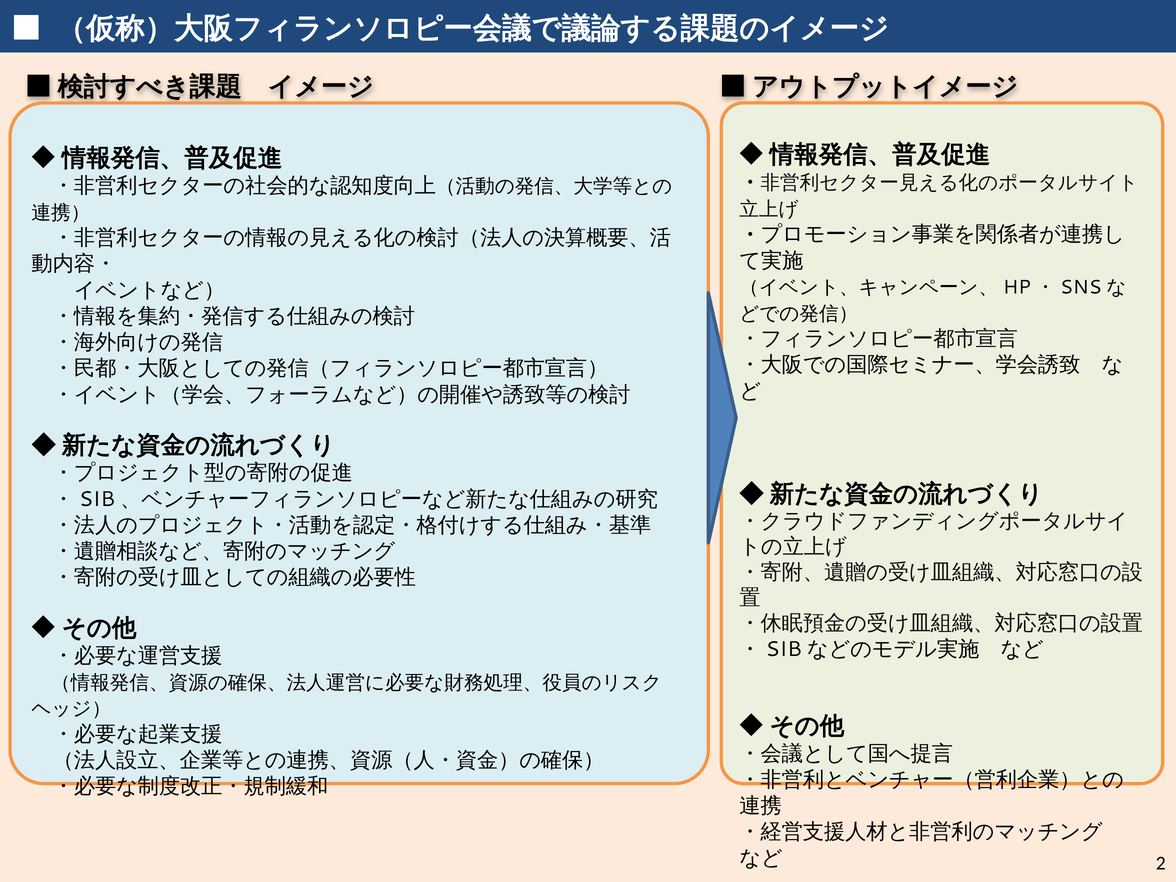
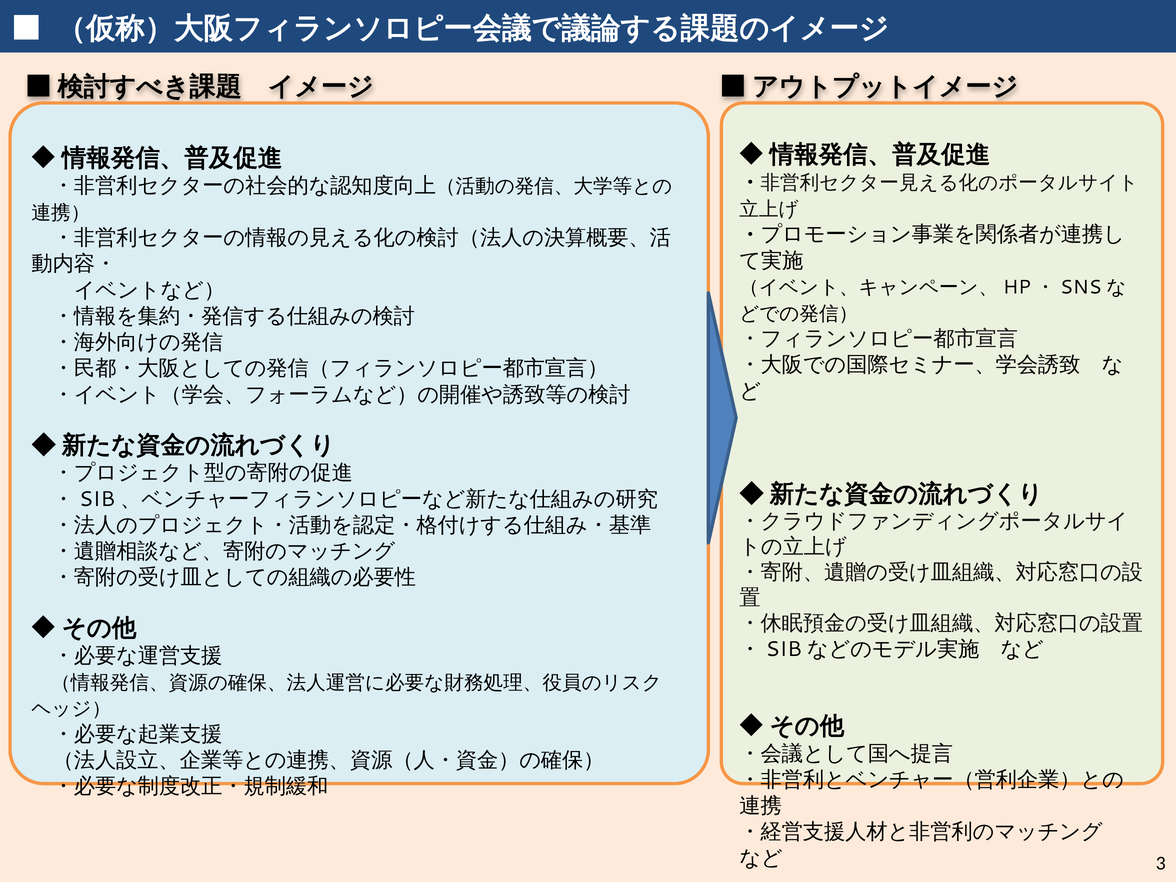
2: 2 -> 3
